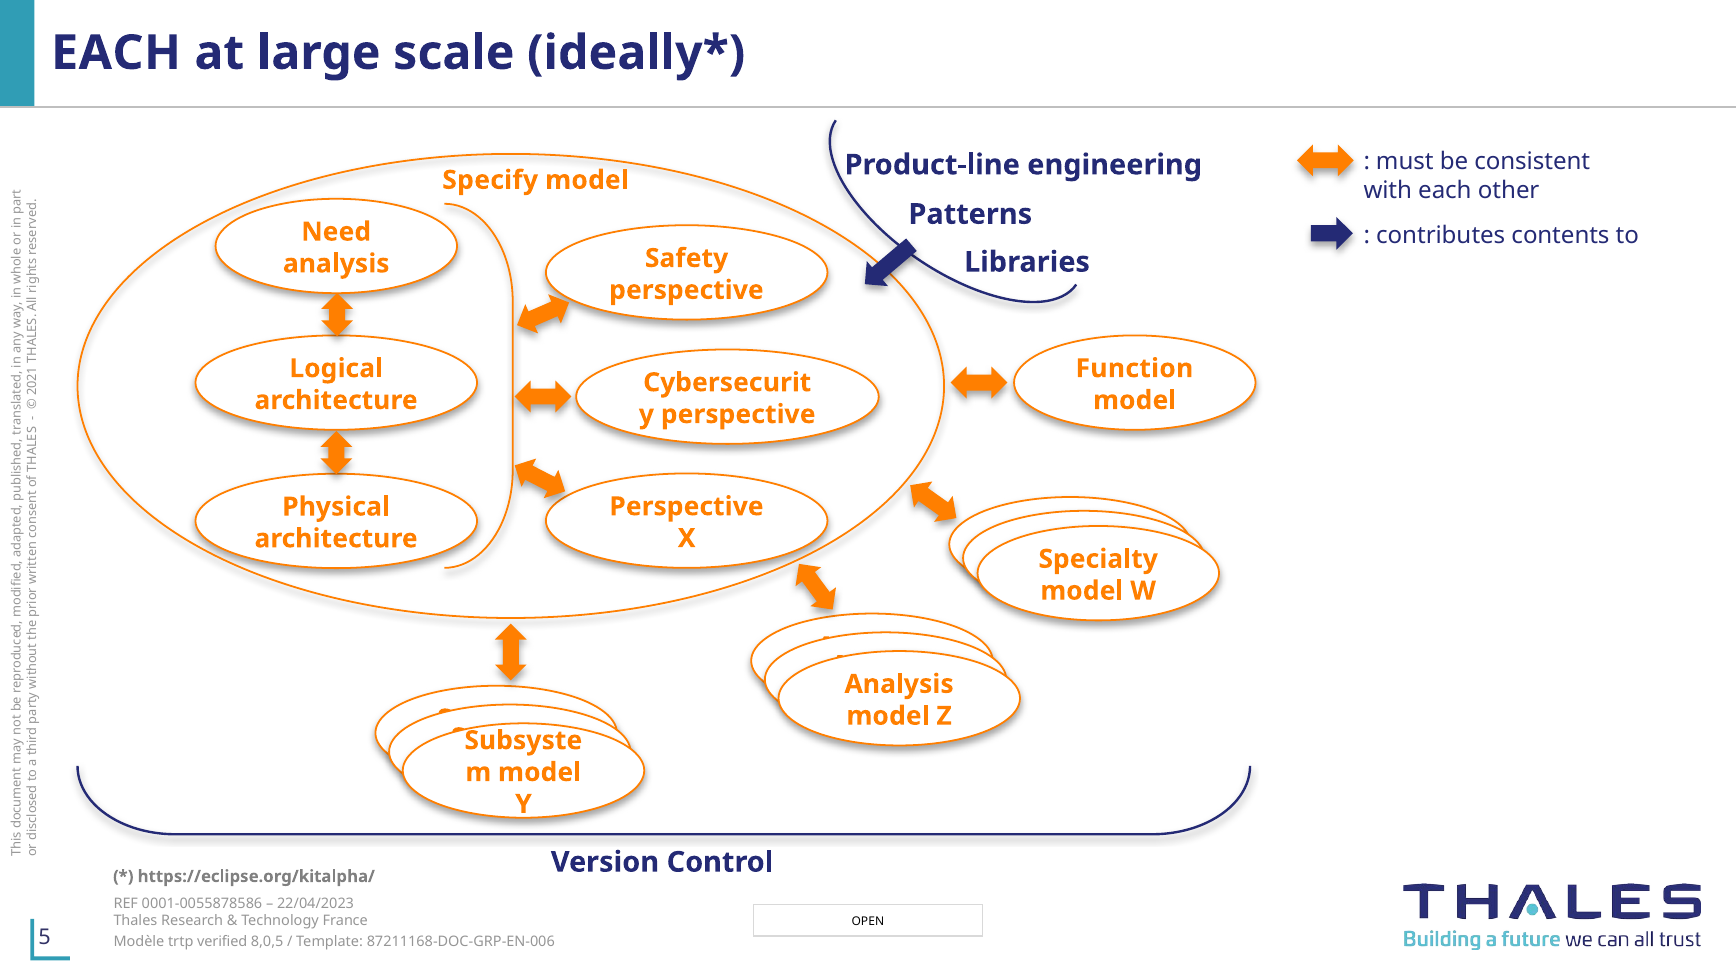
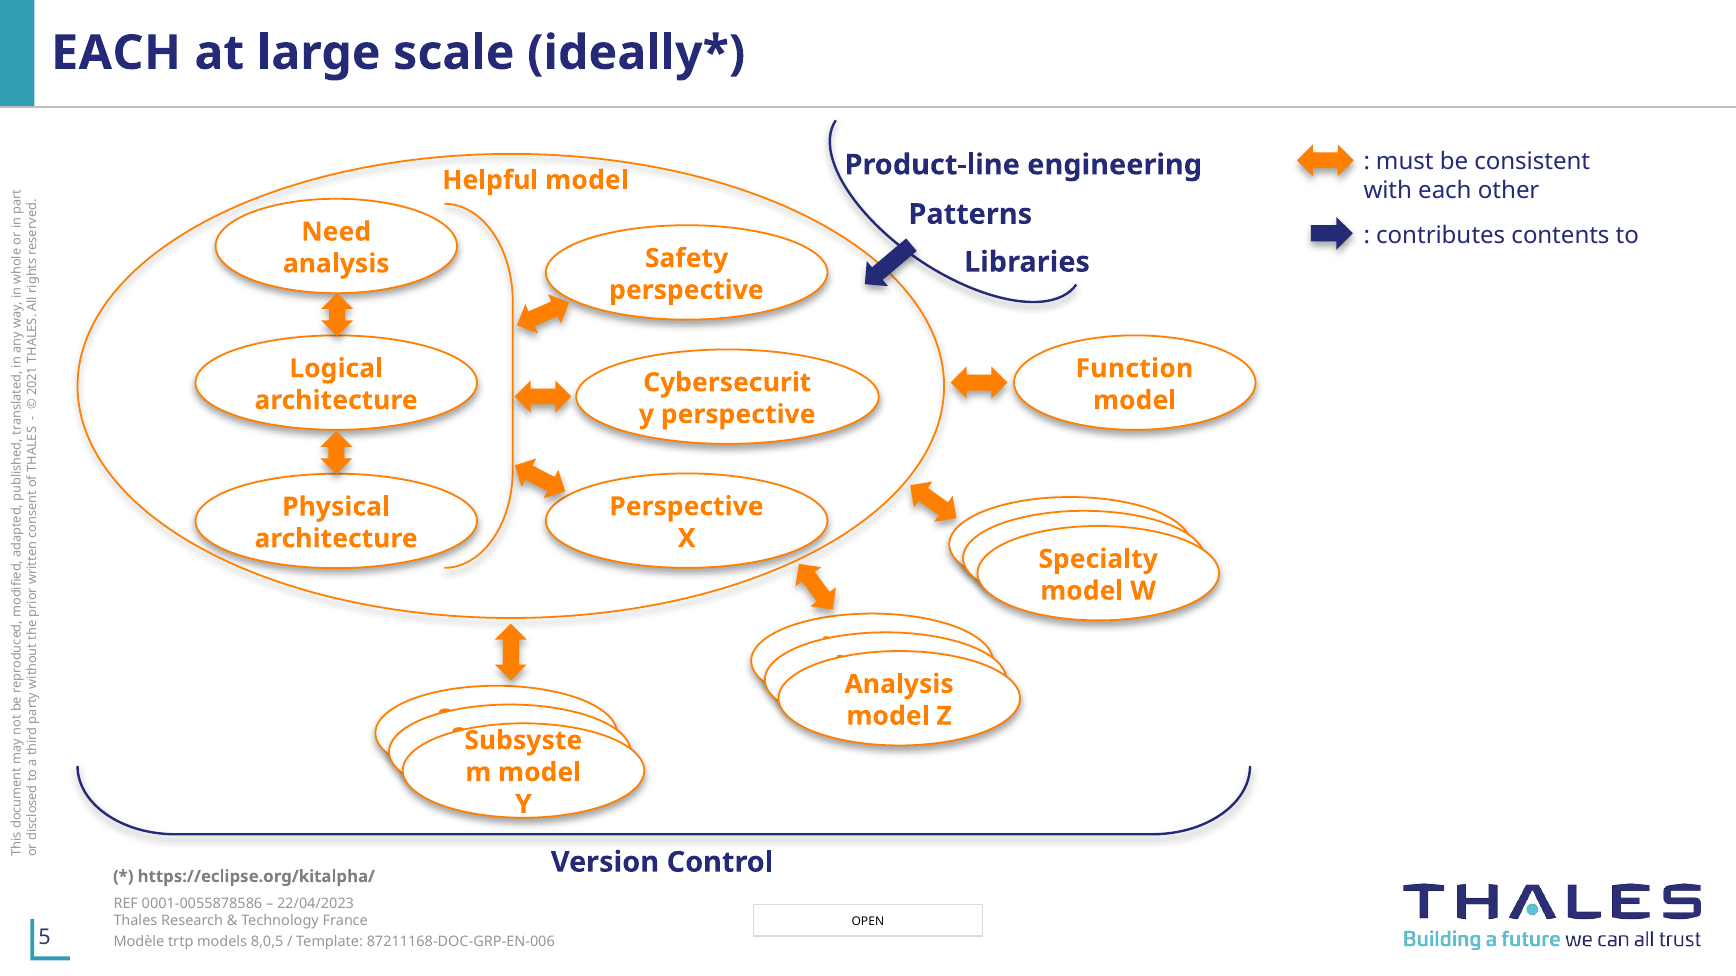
Specify: Specify -> Helpful
verified: verified -> models
